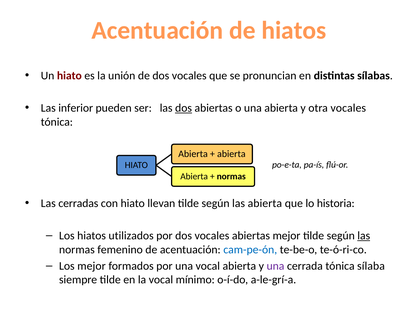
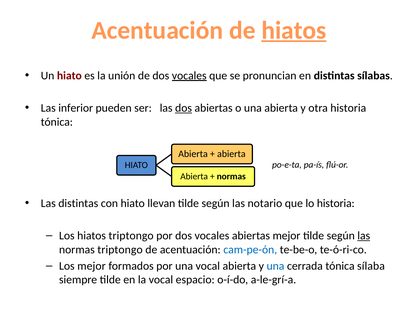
hiatos at (294, 30) underline: none -> present
vocales at (189, 76) underline: none -> present
otra vocales: vocales -> historia
Las cerradas: cerradas -> distintas
las abierta: abierta -> notario
hiatos utilizados: utilizados -> triptongo
normas femenino: femenino -> triptongo
una at (275, 266) colour: purple -> blue
mínimo: mínimo -> espacio
